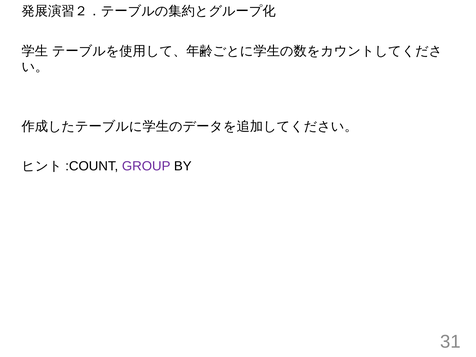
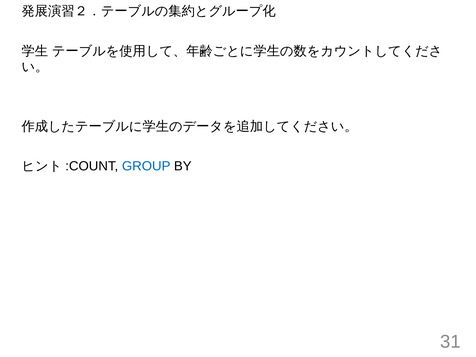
GROUP colour: purple -> blue
